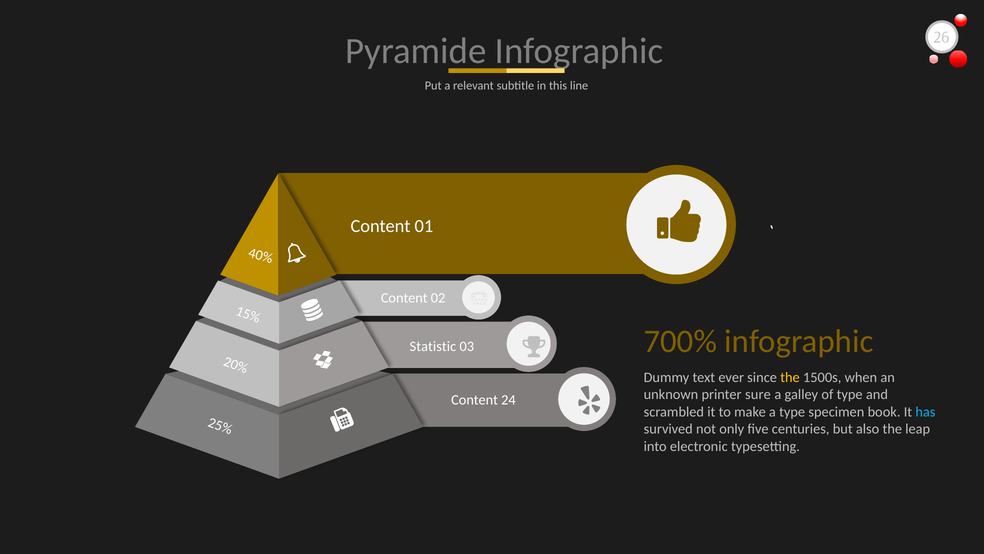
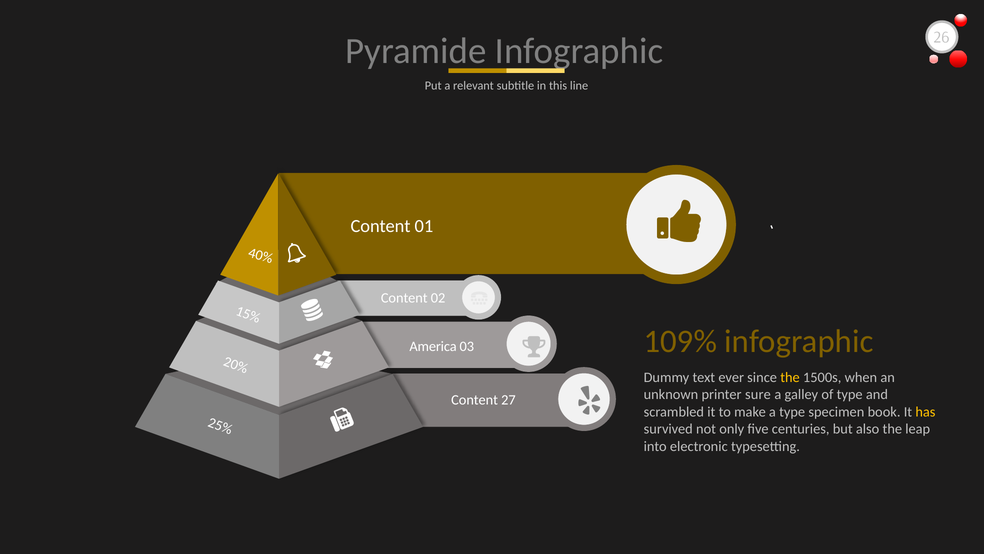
700%: 700% -> 109%
Statistic: Statistic -> America
24: 24 -> 27
has colour: light blue -> yellow
